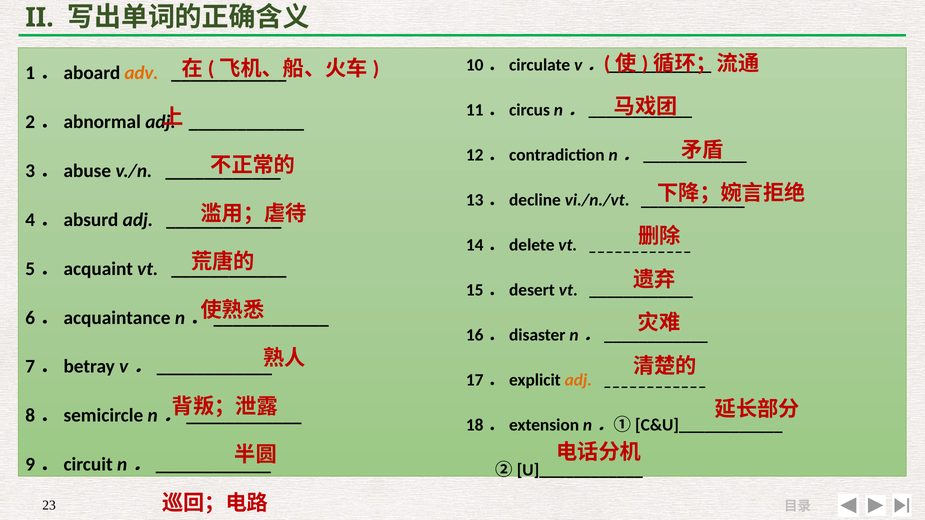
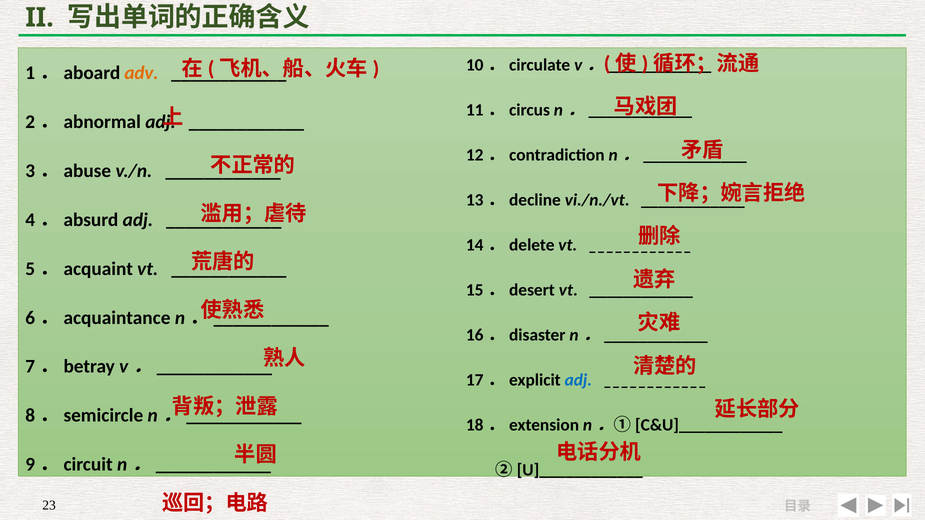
adj at (578, 380) colour: orange -> blue
